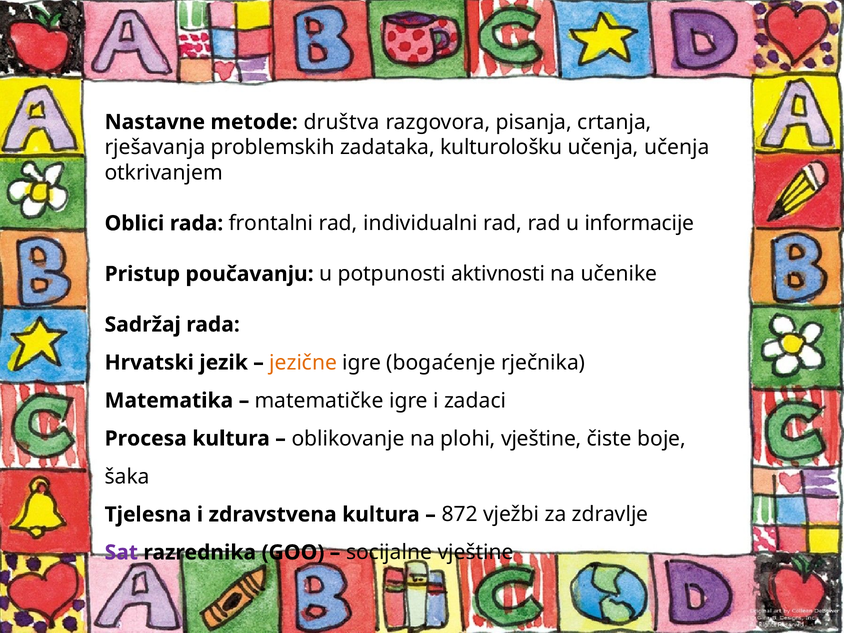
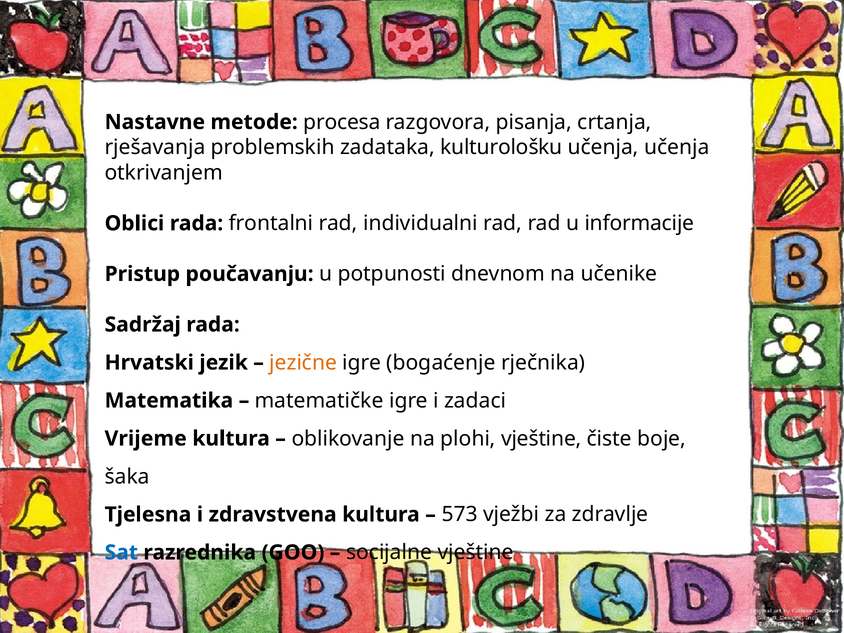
društva: društva -> procesa
aktivnosti: aktivnosti -> dnevnom
Procesa: Procesa -> Vrijeme
872: 872 -> 573
Sat colour: purple -> blue
